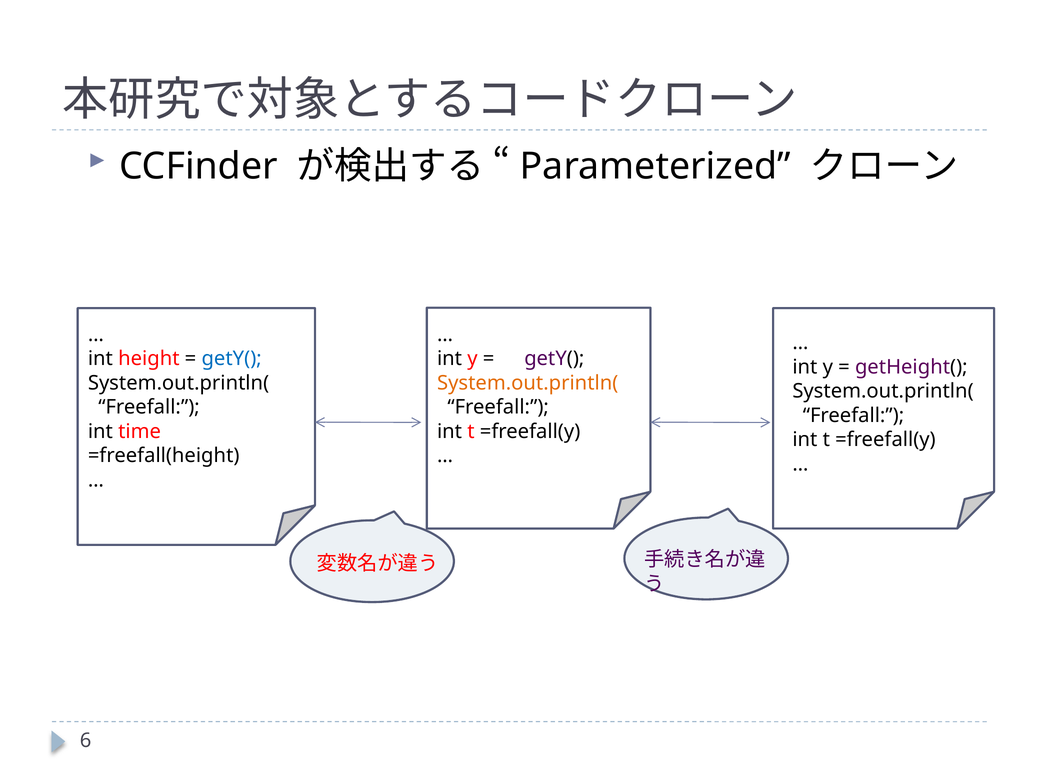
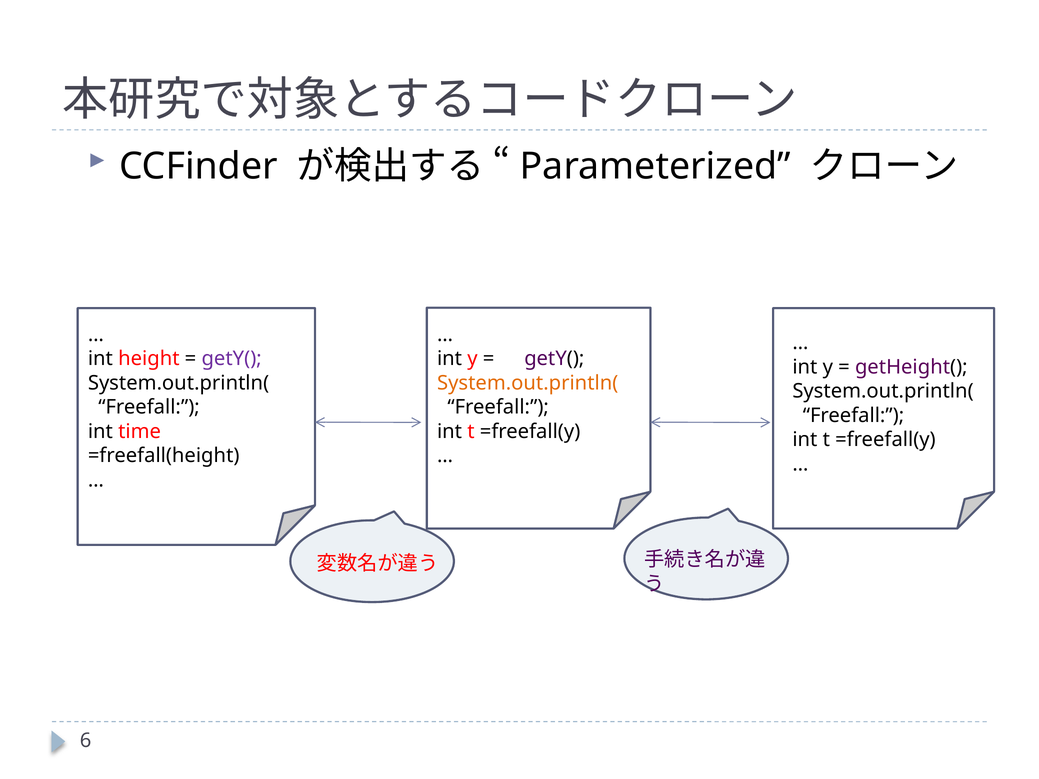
getY( at (232, 359) colour: blue -> purple
